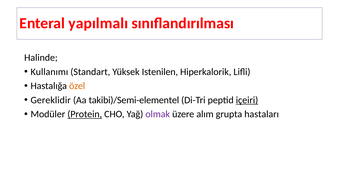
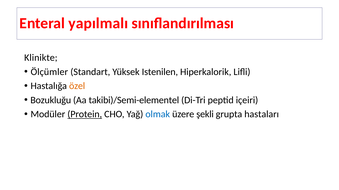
Halinde: Halinde -> Klinikte
Kullanımı: Kullanımı -> Ölçümler
Gereklidir: Gereklidir -> Bozukluğu
içeiri underline: present -> none
olmak colour: purple -> blue
alım: alım -> şekli
